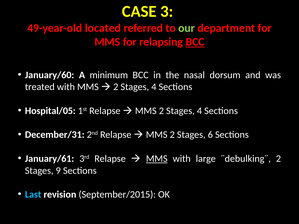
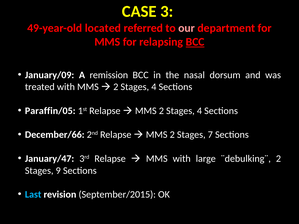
our colour: light green -> pink
January/60: January/60 -> January/09
minimum: minimum -> remission
Hospital/05: Hospital/05 -> Paraffin/05
December/31: December/31 -> December/66
6: 6 -> 7
January/61: January/61 -> January/47
MMS at (157, 159) underline: present -> none
